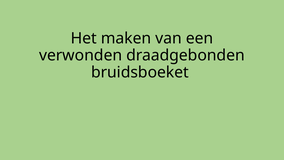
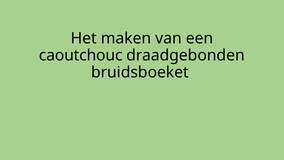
verwonden: verwonden -> caoutchouc
